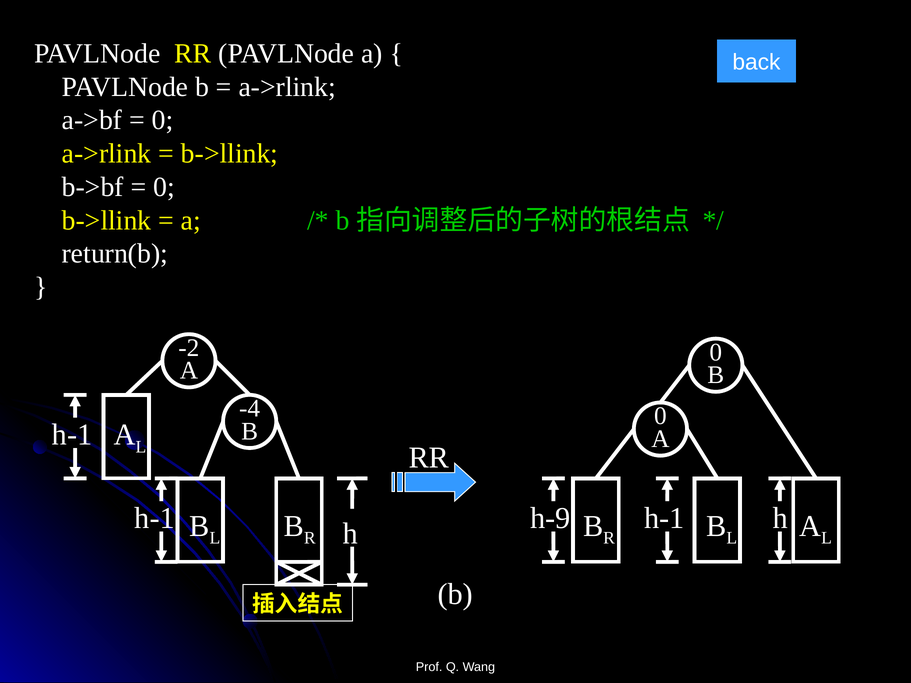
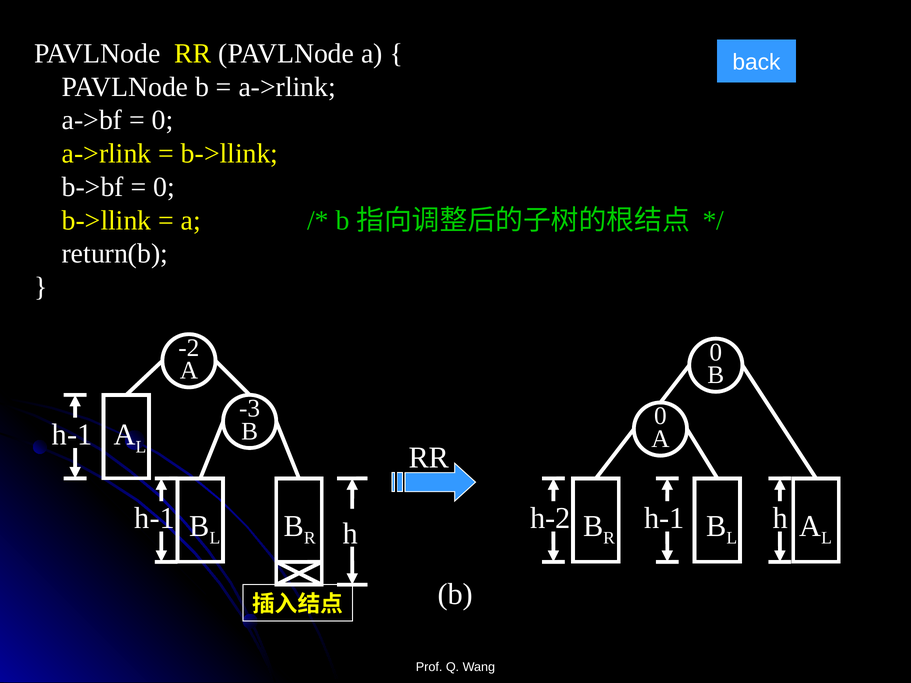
-4: -4 -> -3
h-9: h-9 -> h-2
